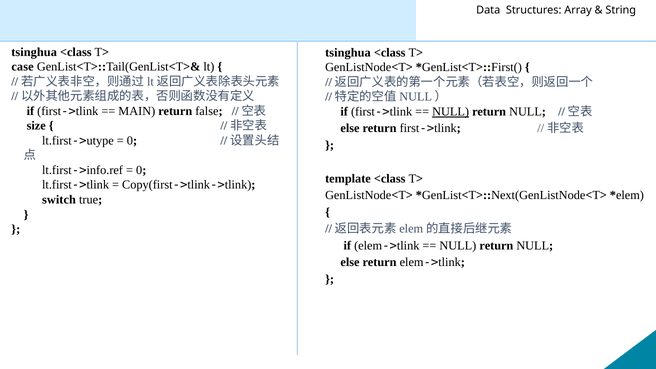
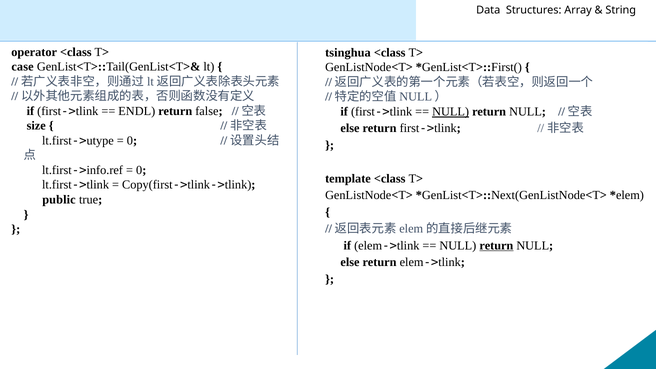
tsinghua at (34, 52): tsinghua -> operator
MAIN: MAIN -> ENDL
switch: switch -> public
return at (496, 245) underline: none -> present
